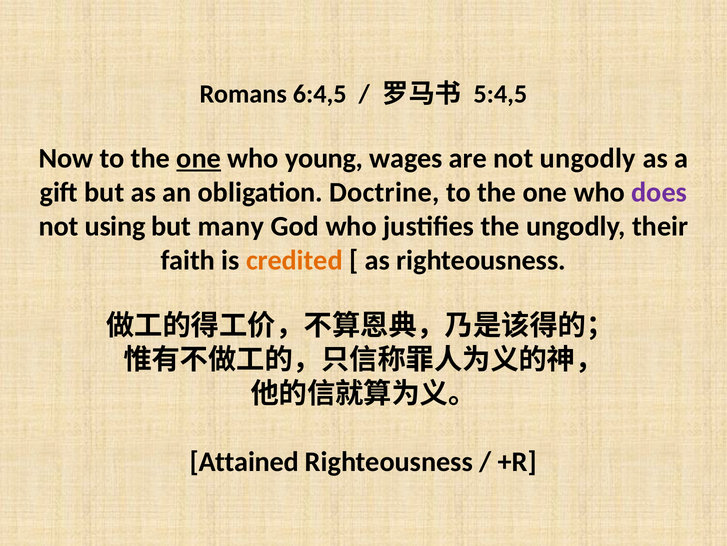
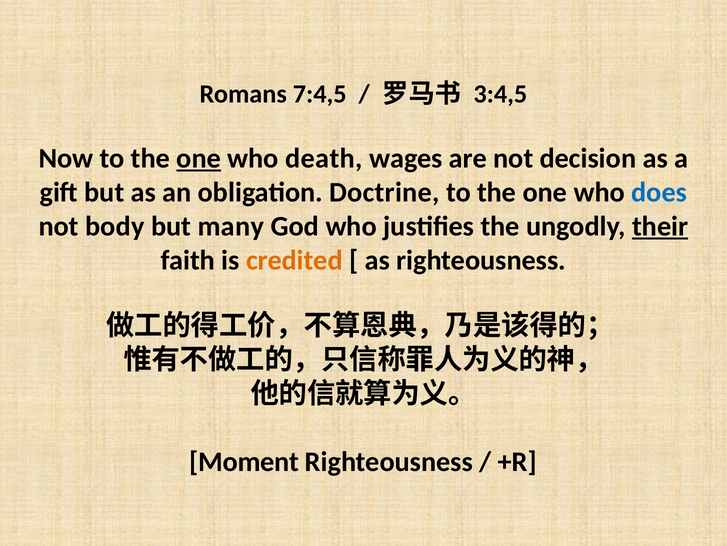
6:4,5: 6:4,5 -> 7:4,5
5:4,5: 5:4,5 -> 3:4,5
young: young -> death
not ungodly: ungodly -> decision
does colour: purple -> blue
using: using -> body
their underline: none -> present
Attained: Attained -> Moment
